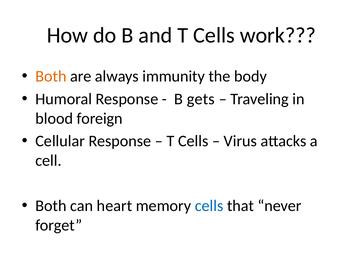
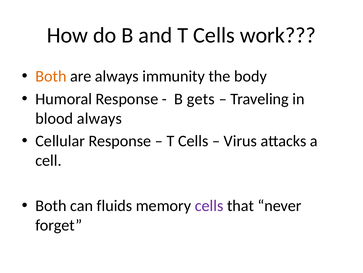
blood foreign: foreign -> always
heart: heart -> fluids
cells at (209, 205) colour: blue -> purple
